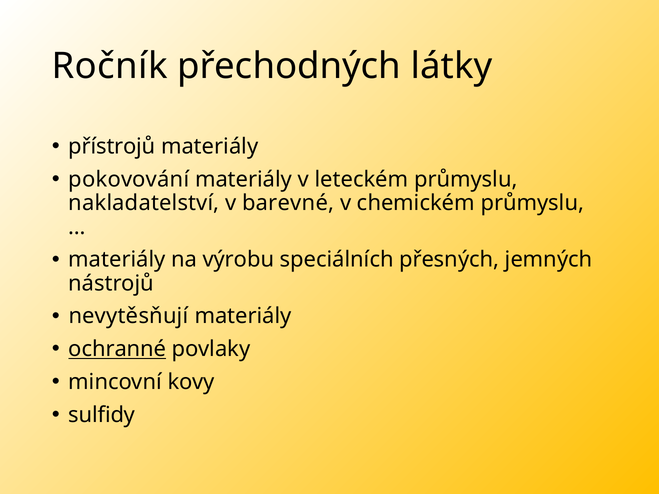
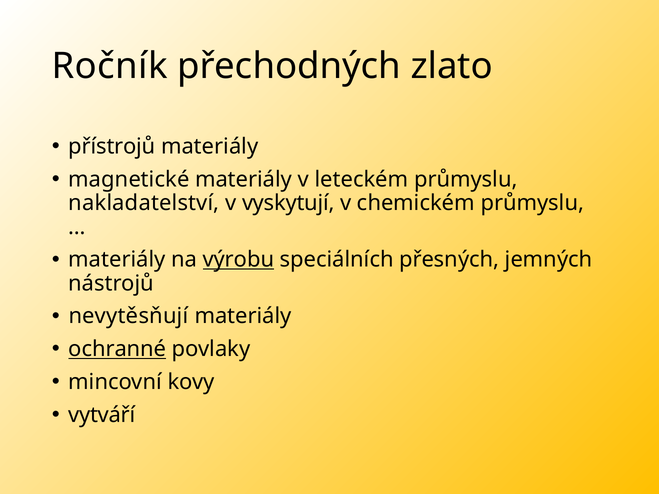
látky: látky -> zlato
pokovování: pokovování -> magnetické
barevné: barevné -> vyskytují
výrobu underline: none -> present
sulfidy: sulfidy -> vytváří
